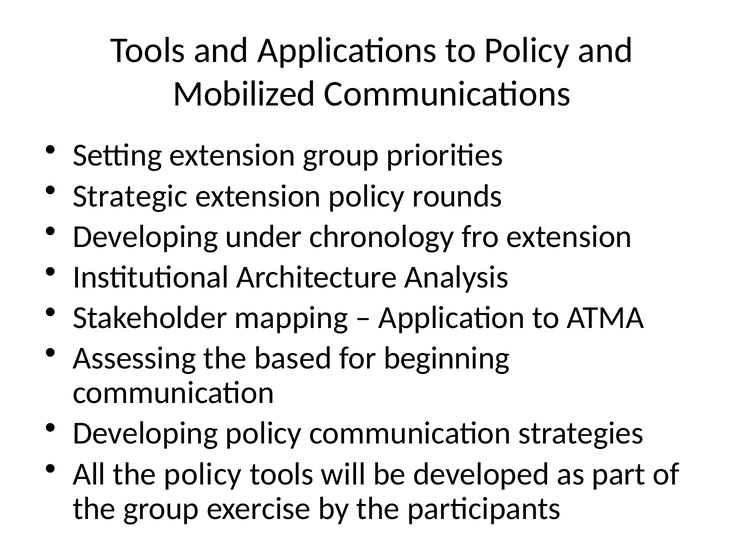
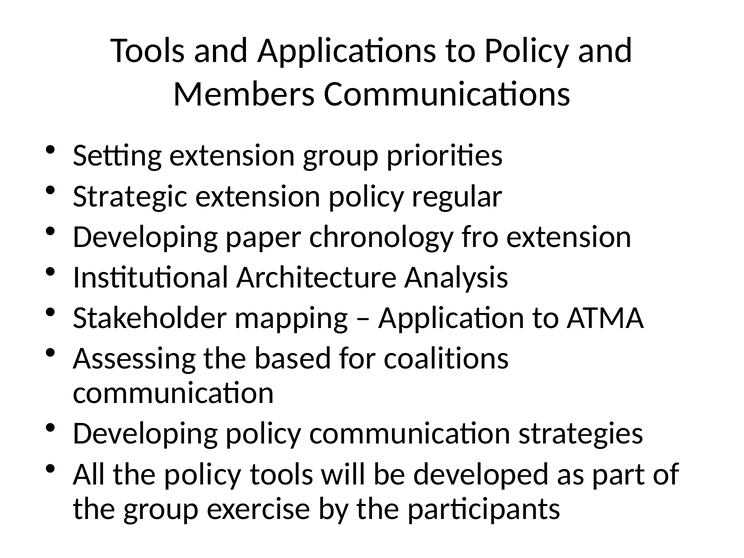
Mobilized: Mobilized -> Members
rounds: rounds -> regular
under: under -> paper
beginning: beginning -> coalitions
